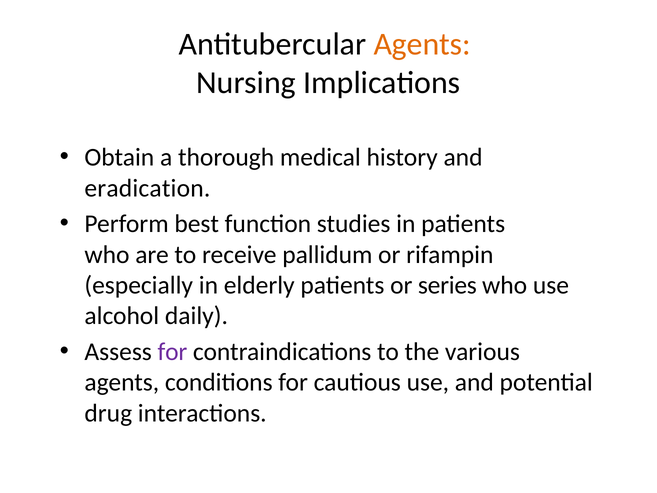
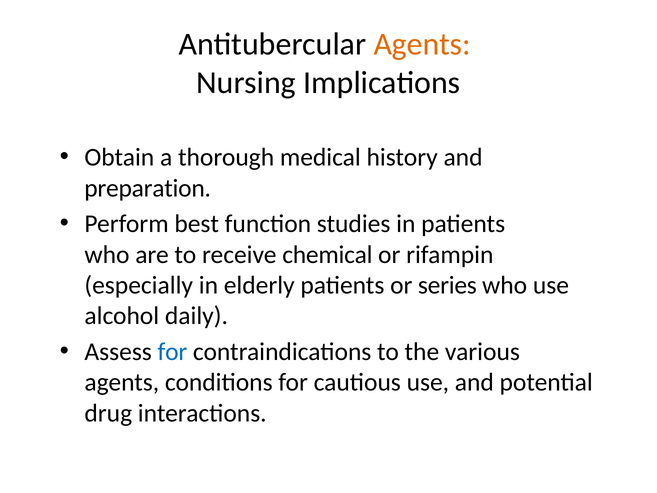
eradication: eradication -> preparation
pallidum: pallidum -> chemical
for at (172, 352) colour: purple -> blue
